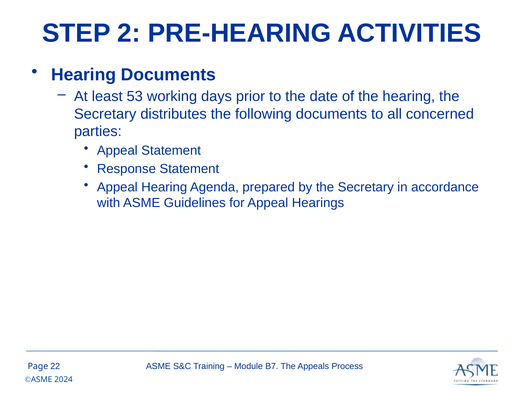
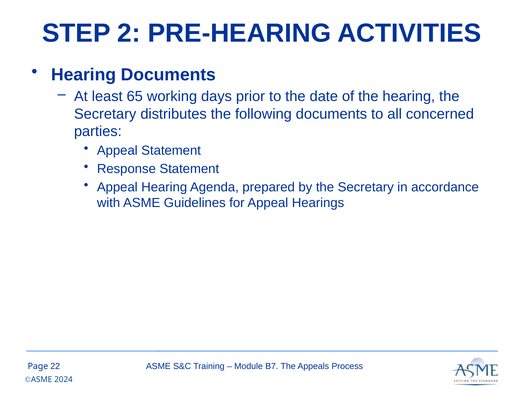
53: 53 -> 65
